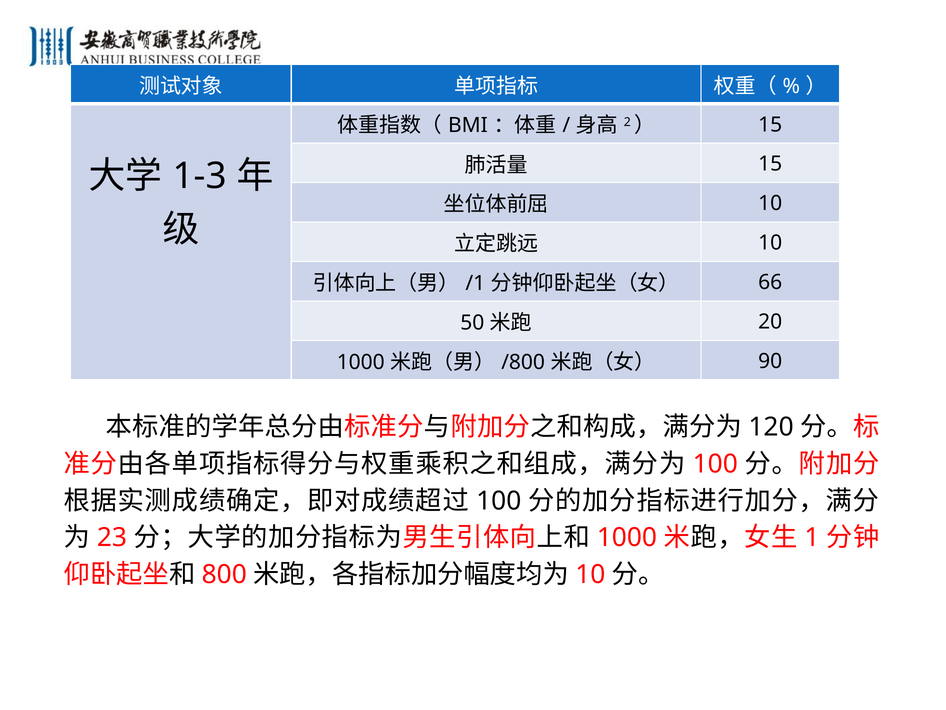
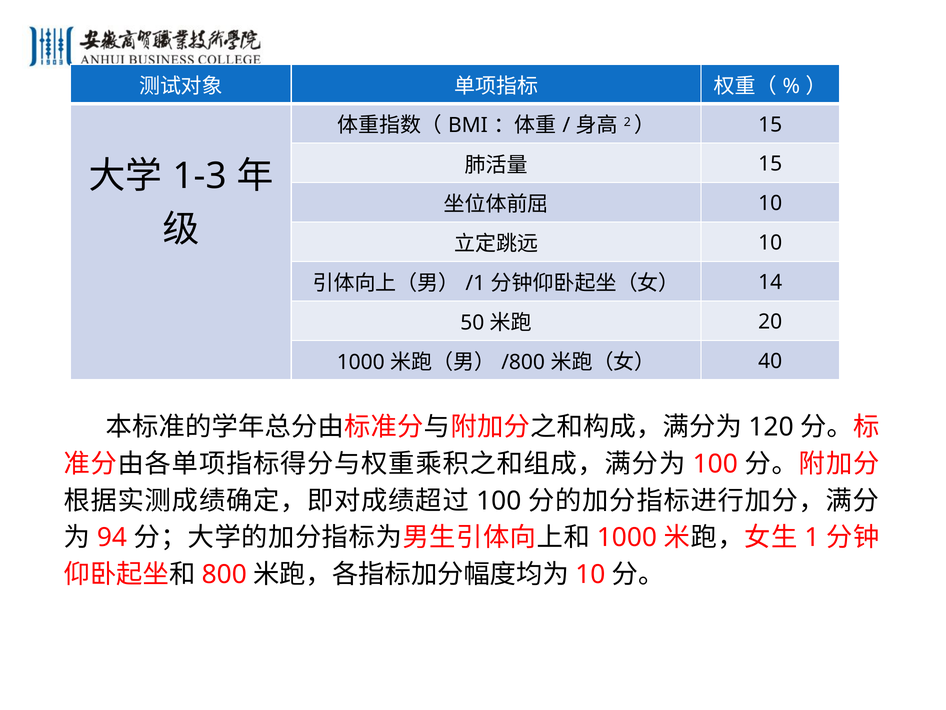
66: 66 -> 14
90: 90 -> 40
23: 23 -> 94
